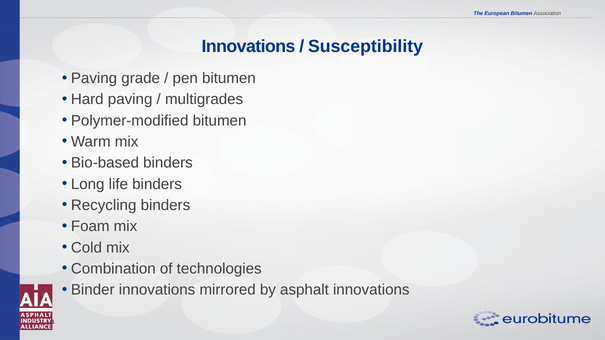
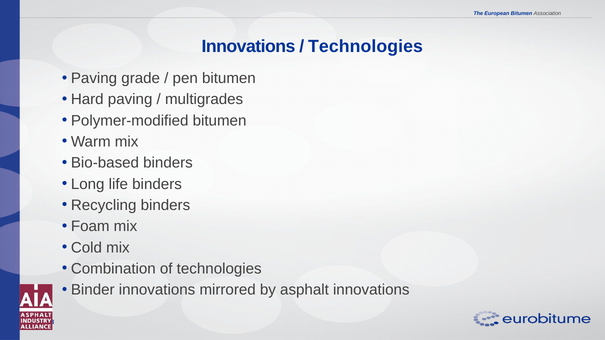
Susceptibility at (366, 46): Susceptibility -> Technologies
